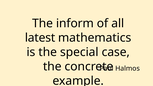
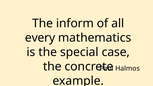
latest: latest -> every
